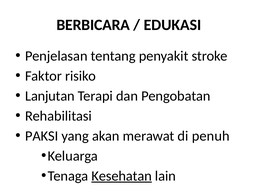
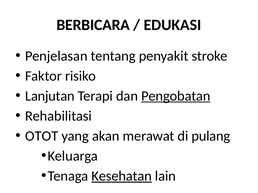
Pengobatan underline: none -> present
PAKSI: PAKSI -> OTOT
penuh: penuh -> pulang
